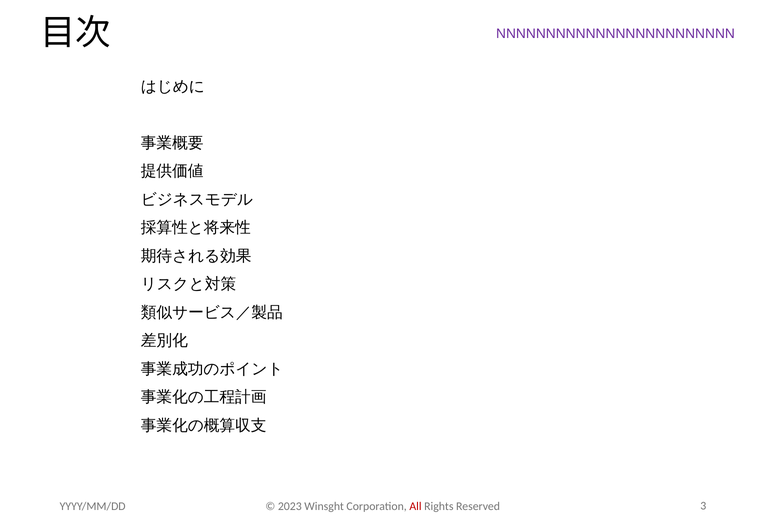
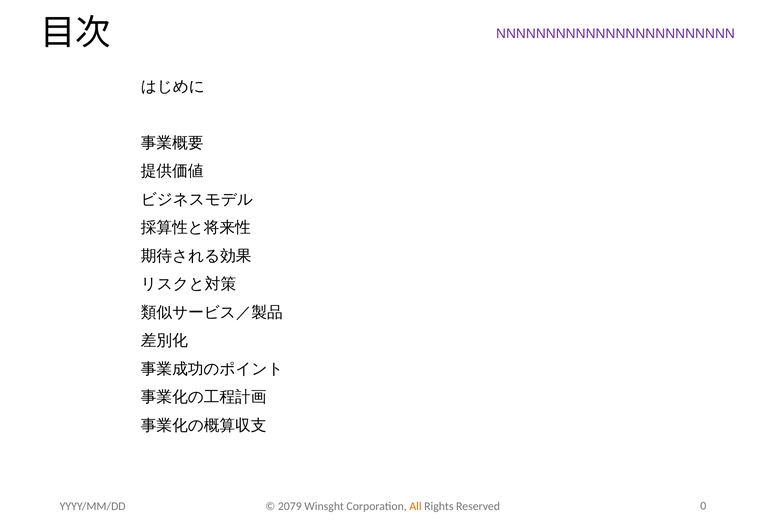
2023: 2023 -> 2079
All colour: red -> orange
3: 3 -> 0
